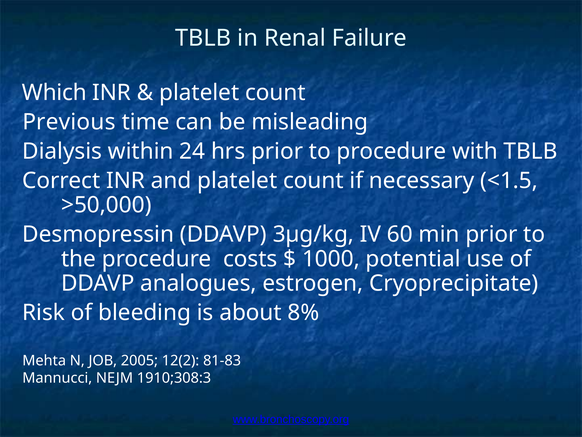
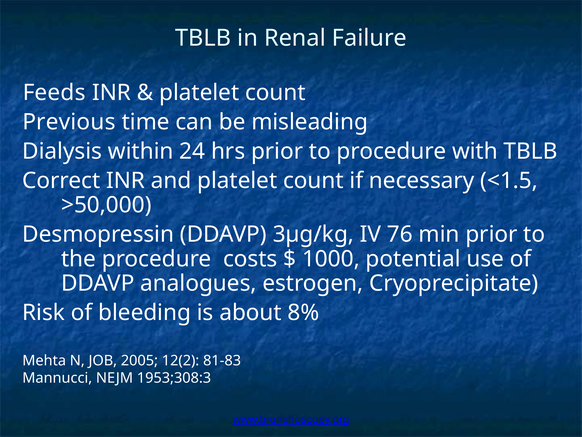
Which: Which -> Feeds
60: 60 -> 76
1910;308:3: 1910;308:3 -> 1953;308:3
